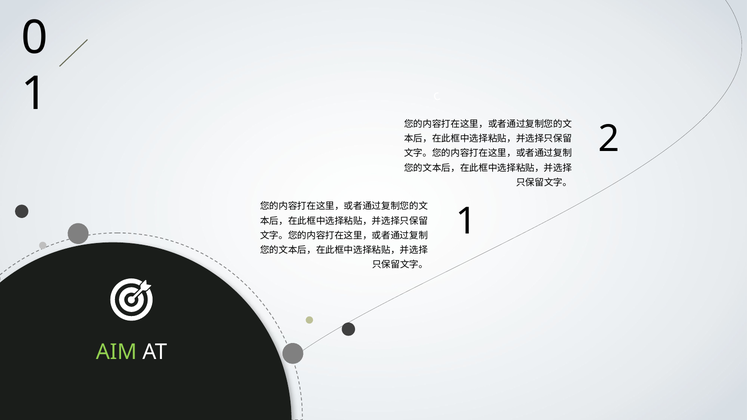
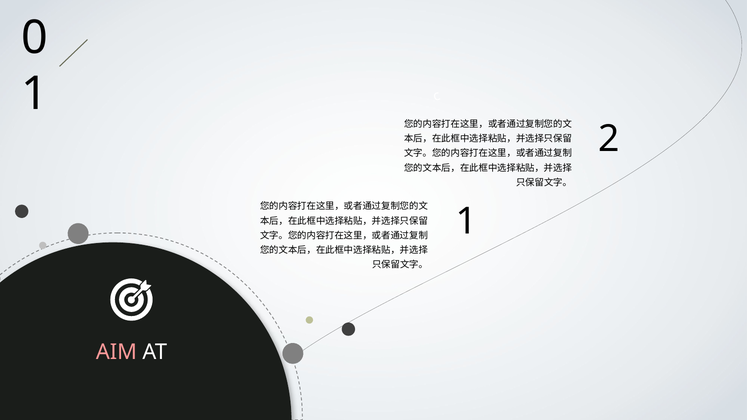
AIM colour: light green -> pink
